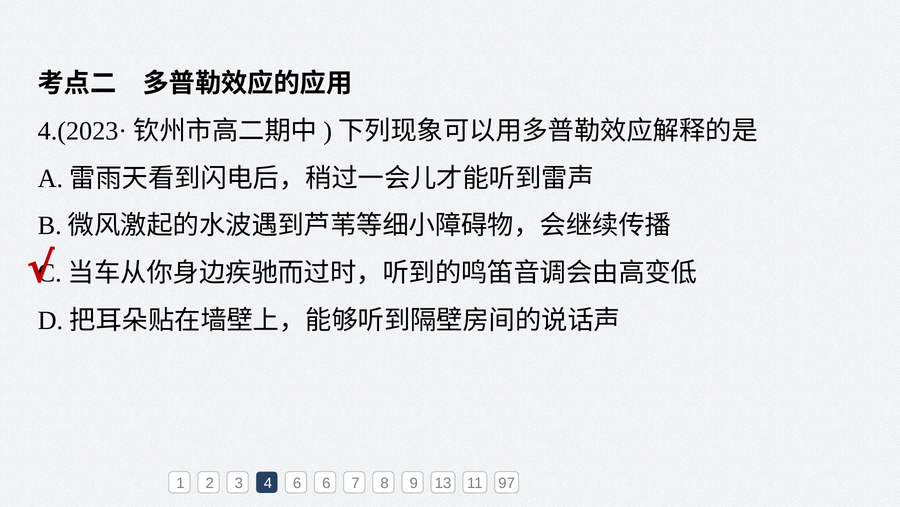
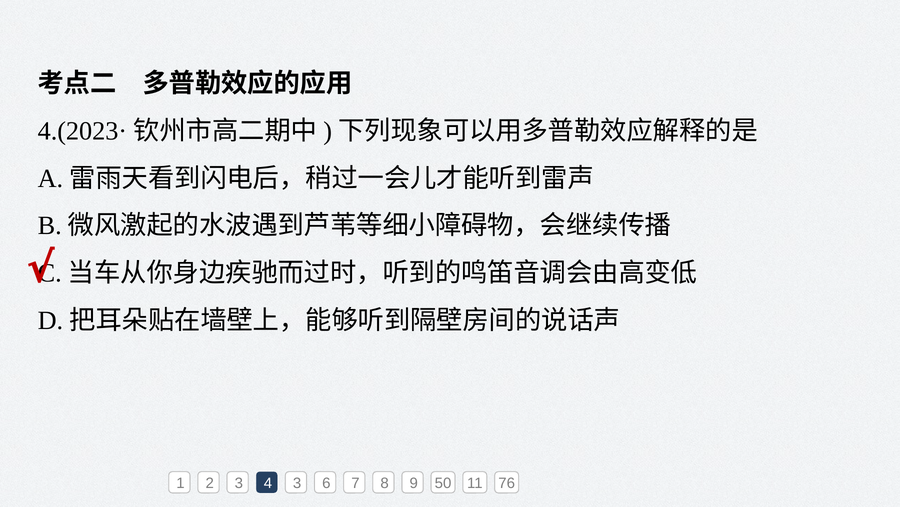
4 6: 6 -> 3
13: 13 -> 50
97: 97 -> 76
